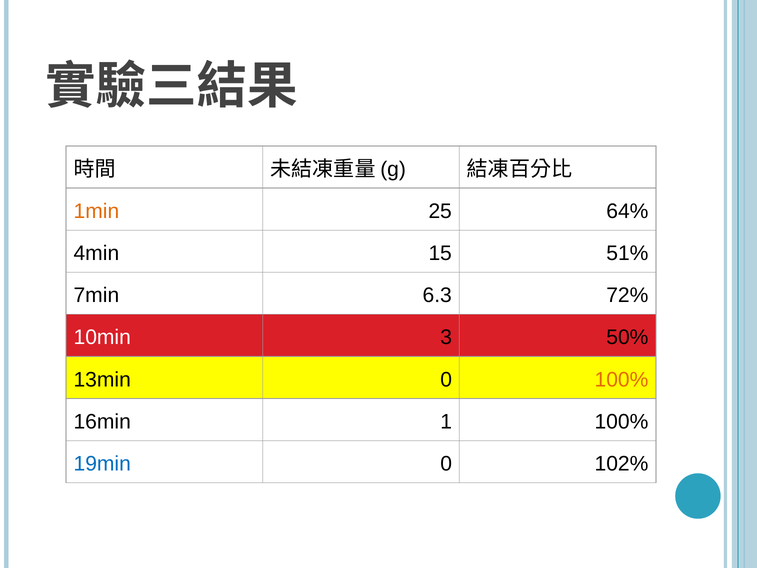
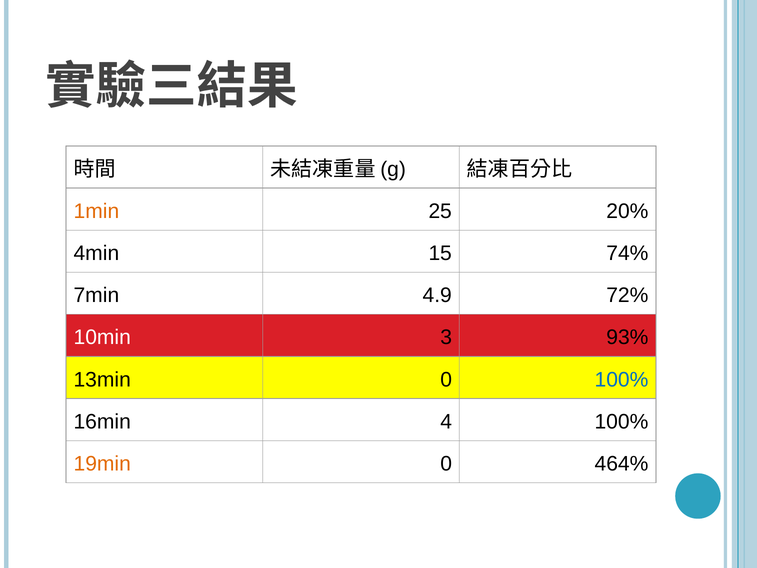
64%: 64% -> 20%
51%: 51% -> 74%
6.3: 6.3 -> 4.9
50%: 50% -> 93%
100% at (621, 379) colour: orange -> blue
1: 1 -> 4
19min colour: blue -> orange
102%: 102% -> 464%
